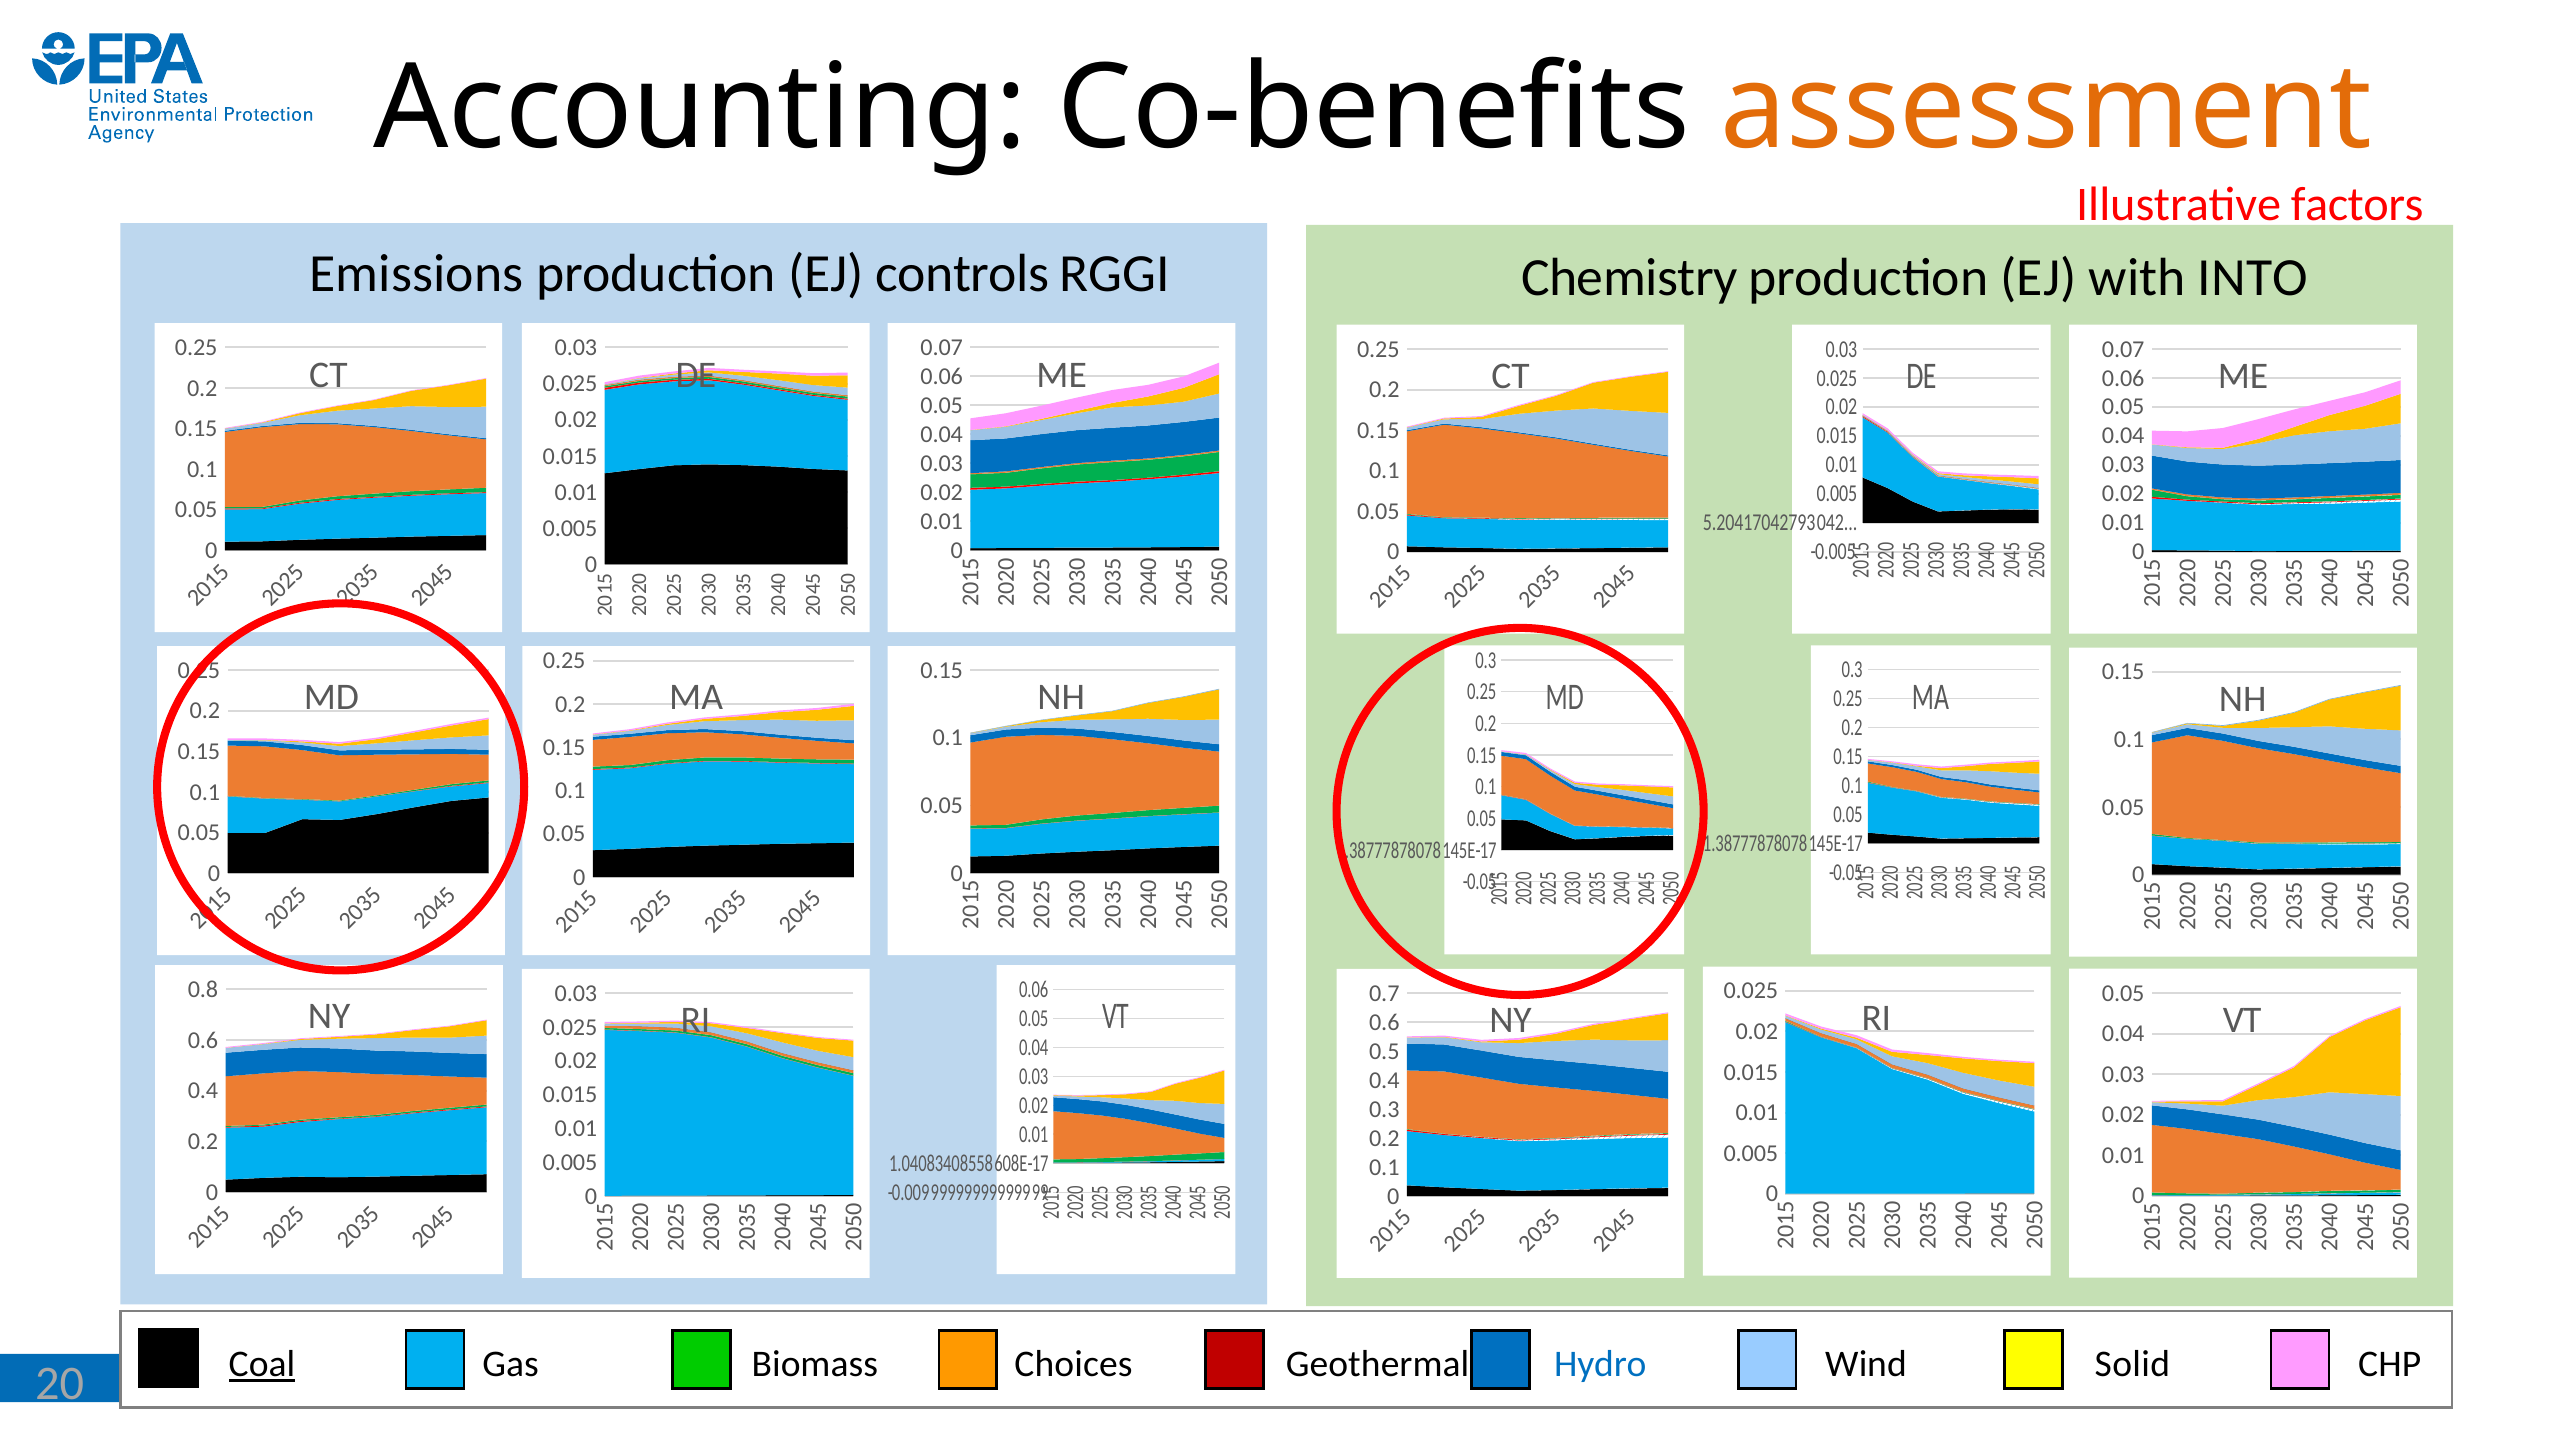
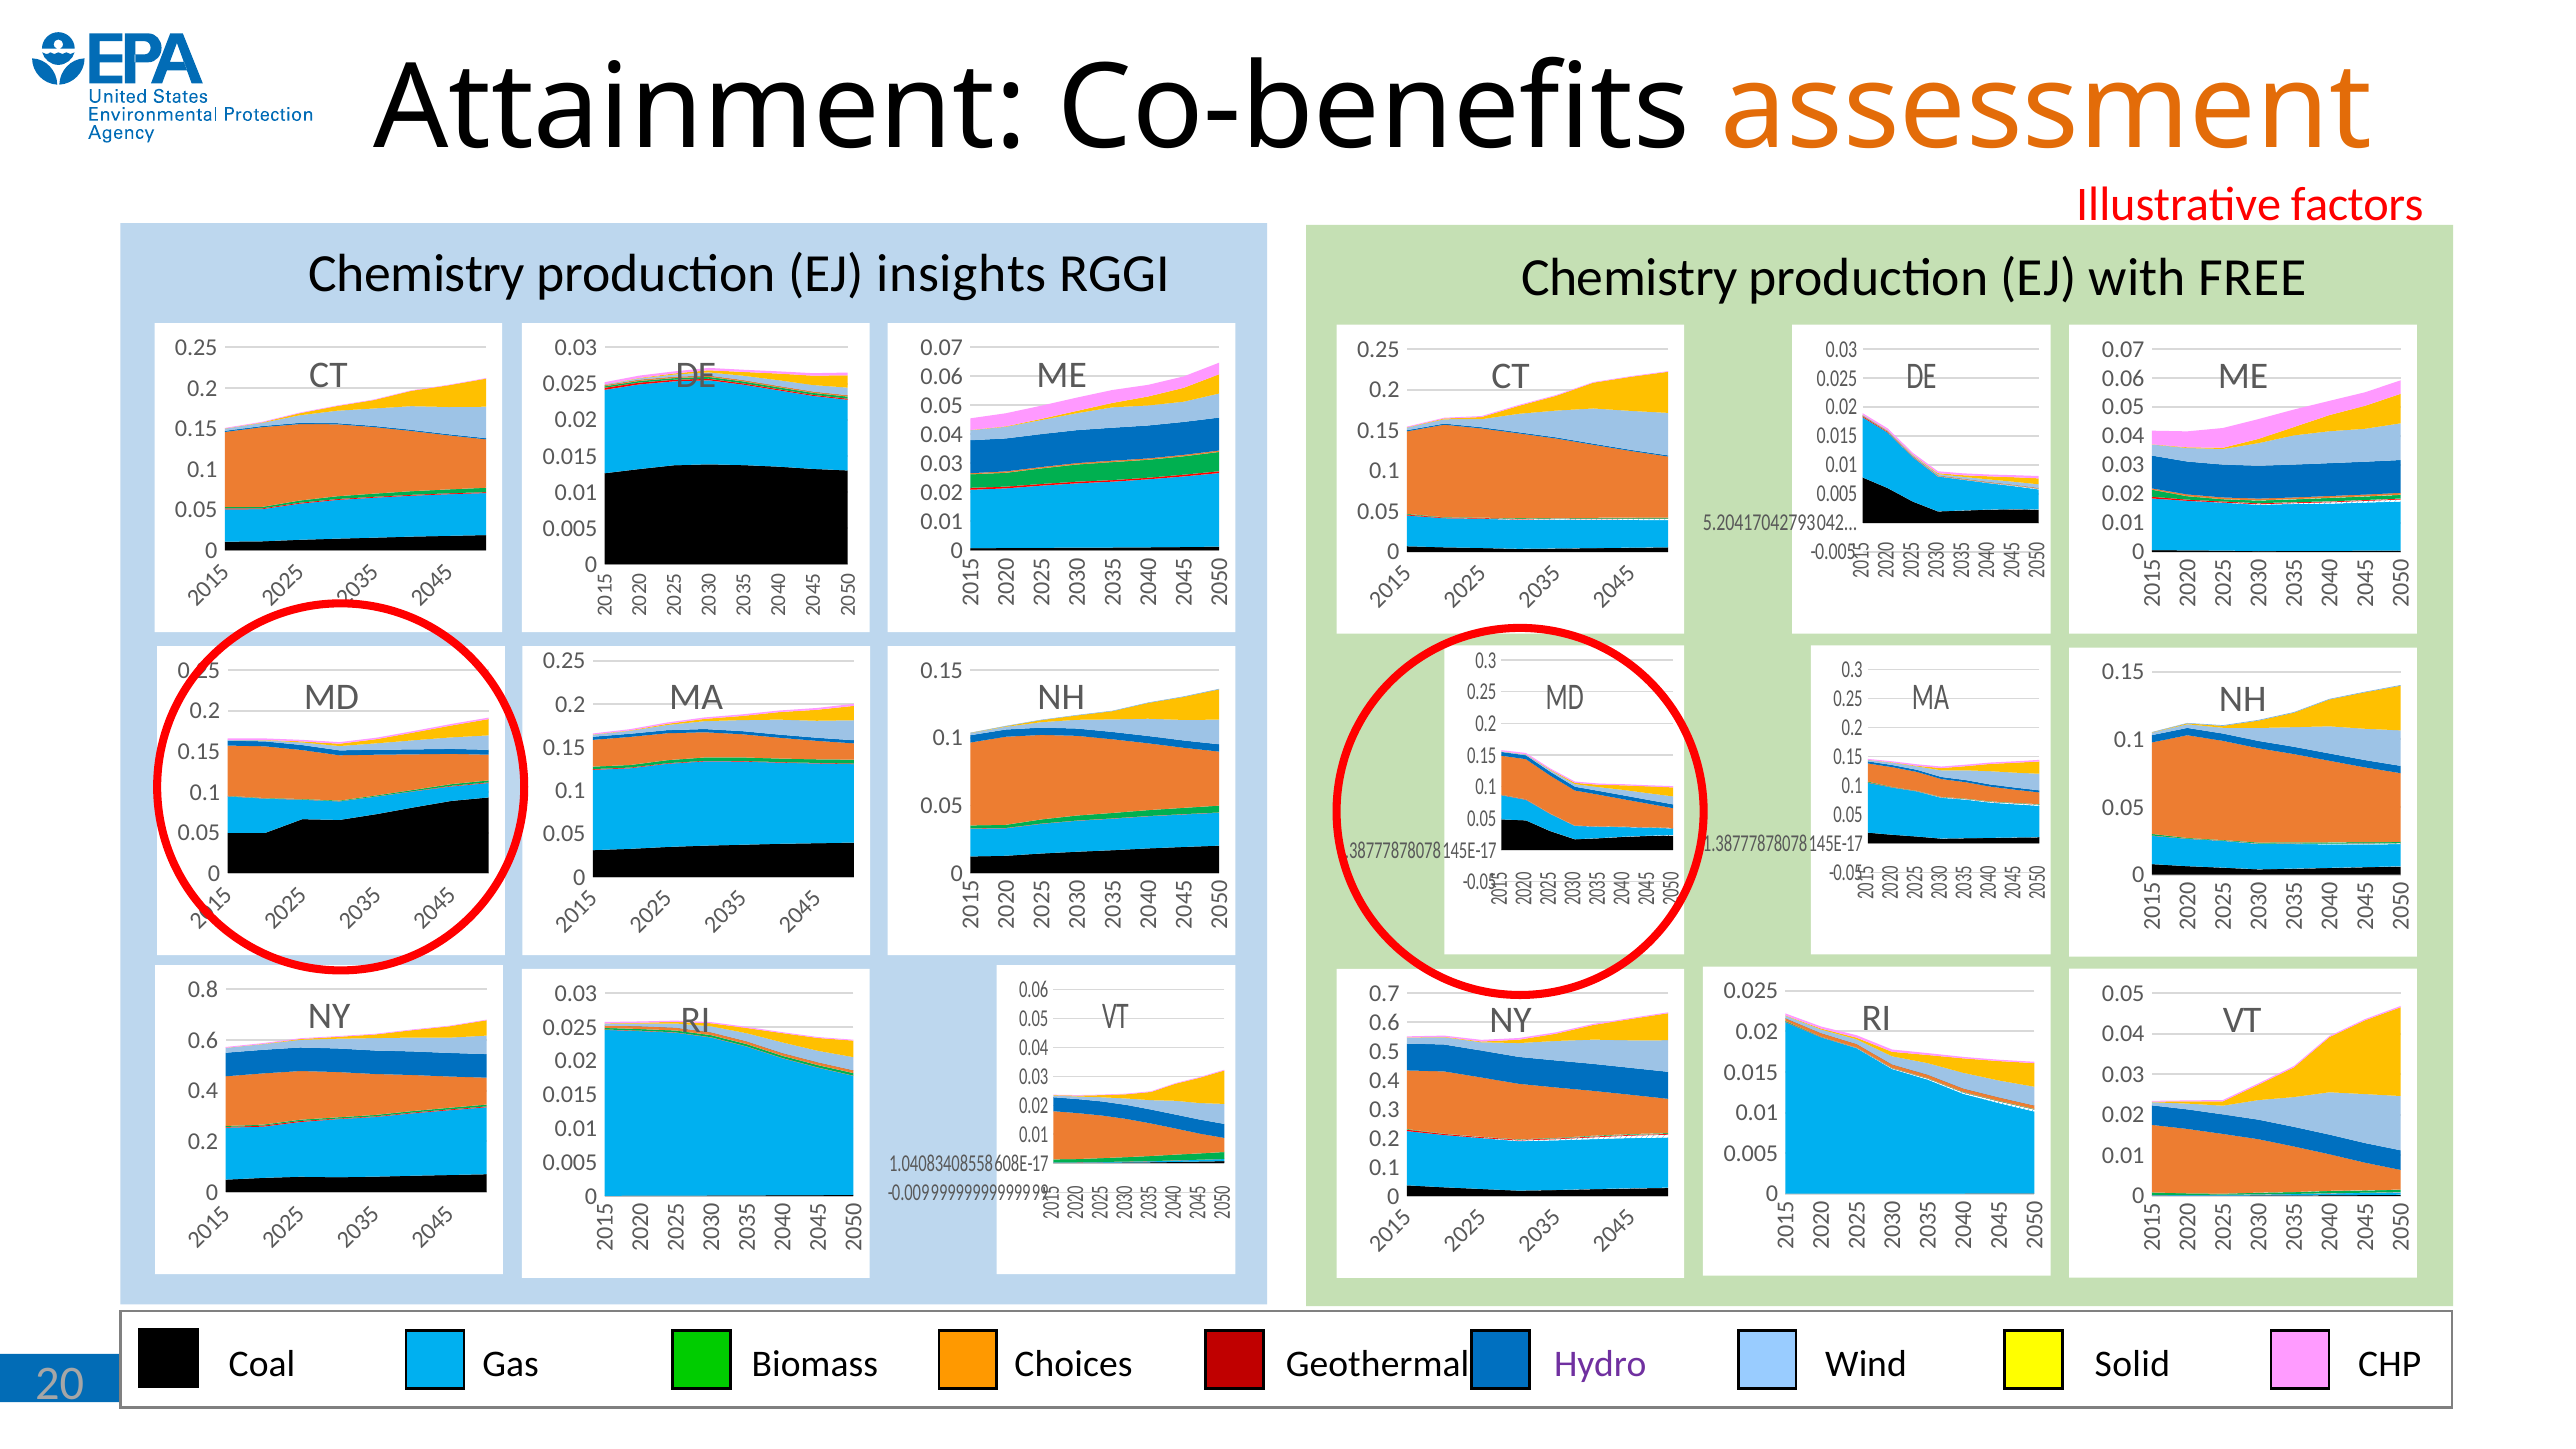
Accounting: Accounting -> Attainment
Emissions at (417, 274): Emissions -> Chemistry
controls: controls -> insights
INTO: INTO -> FREE
Coal underline: present -> none
Hydro colour: blue -> purple
